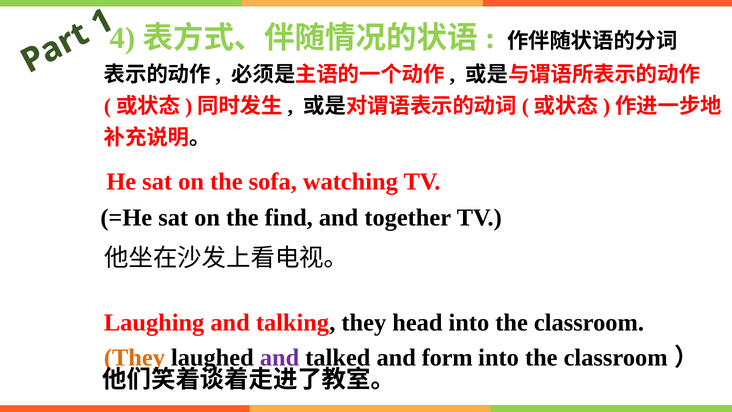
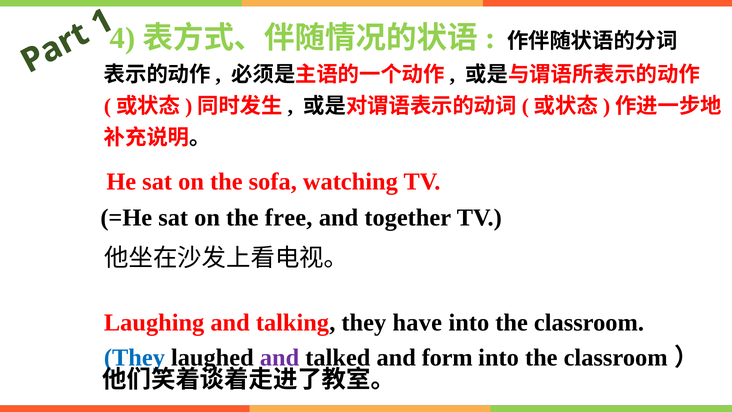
find: find -> free
head: head -> have
They at (134, 357) colour: orange -> blue
